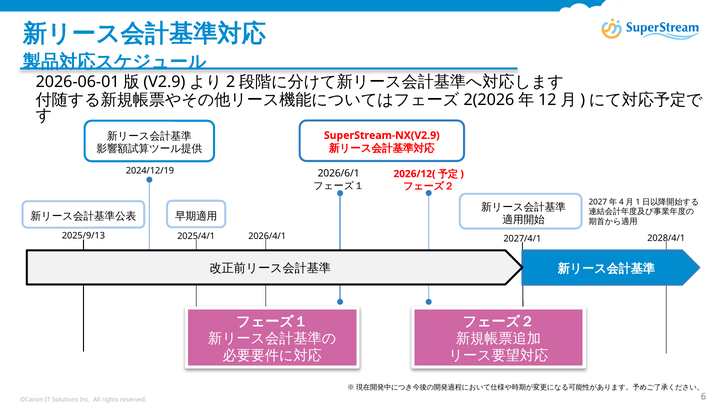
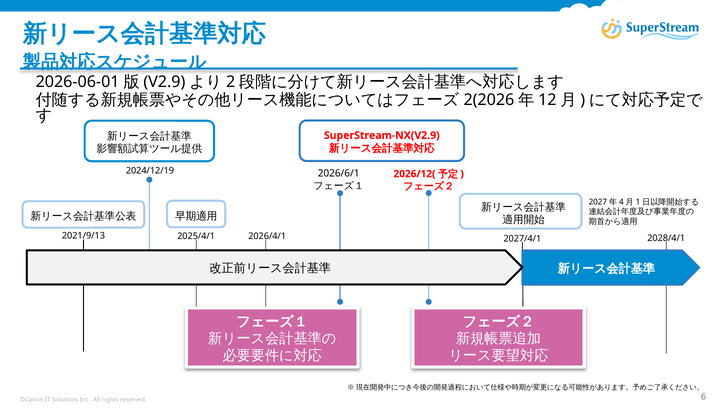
2025/9/13: 2025/9/13 -> 2021/9/13
